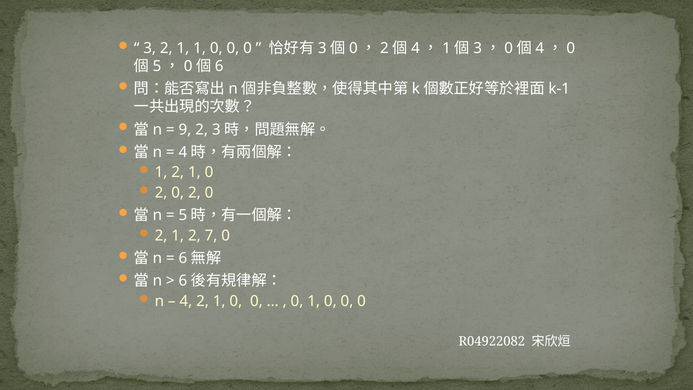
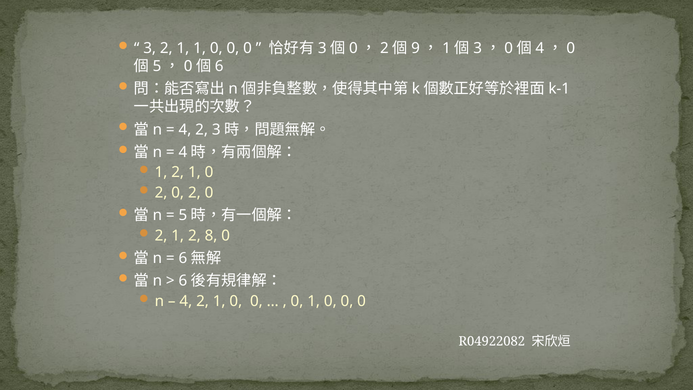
4 at (415, 48): 4 -> 9
9 at (185, 129): 9 -> 4
7: 7 -> 8
